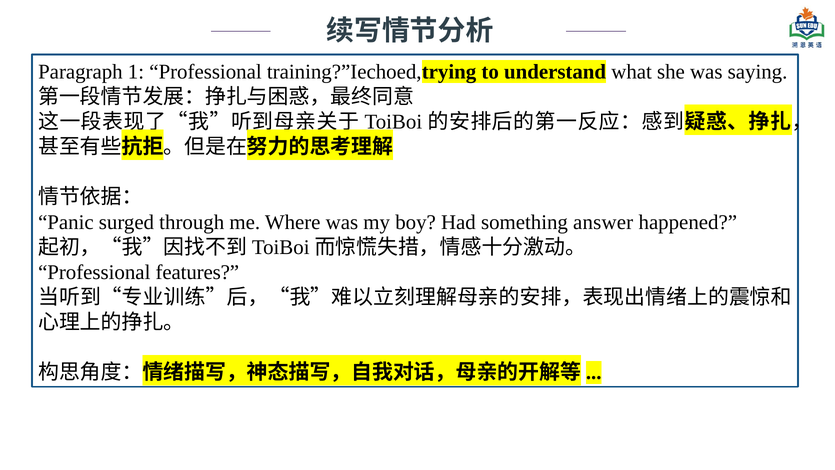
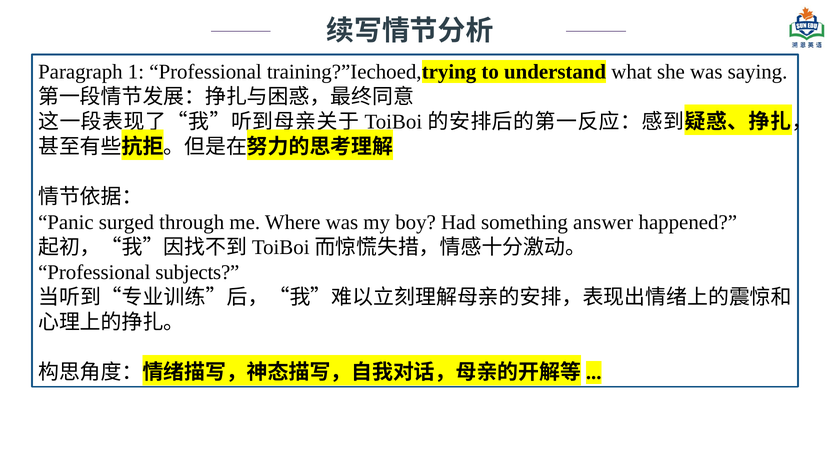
features: features -> subjects
